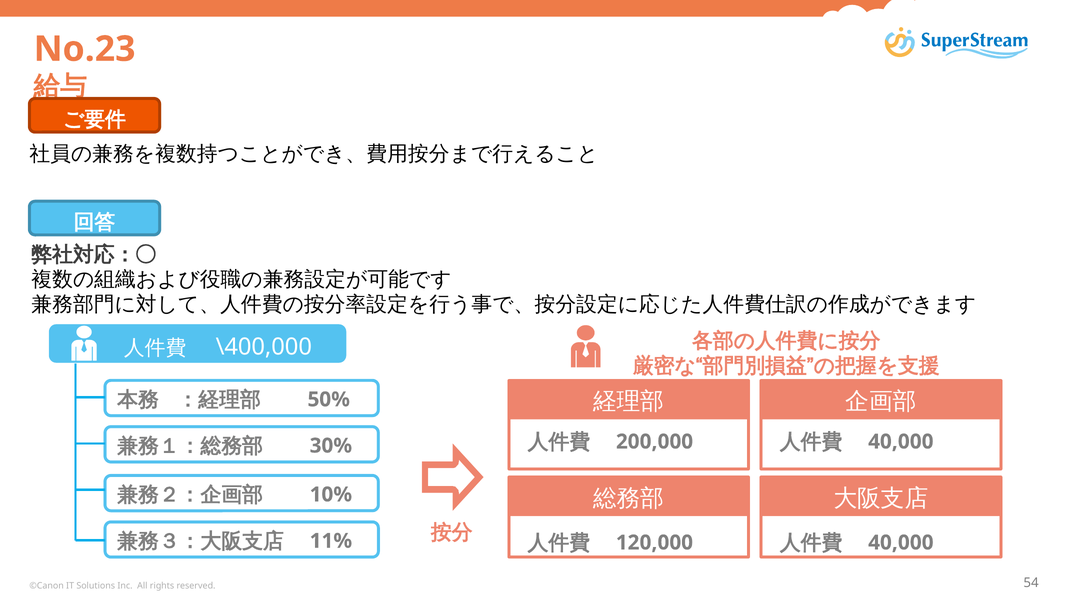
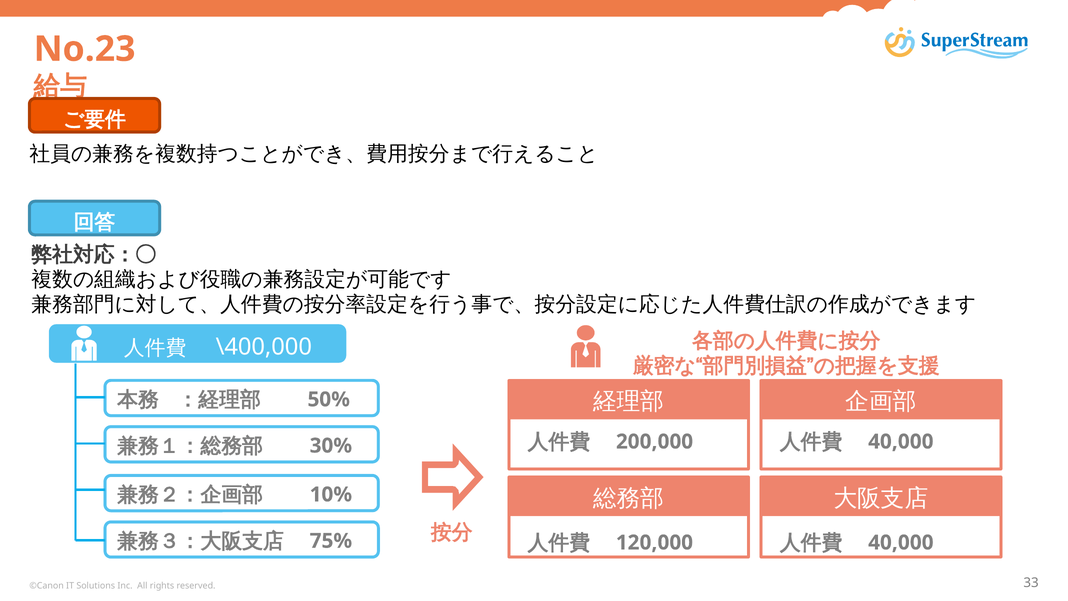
11%: 11% -> 75%
54: 54 -> 33
